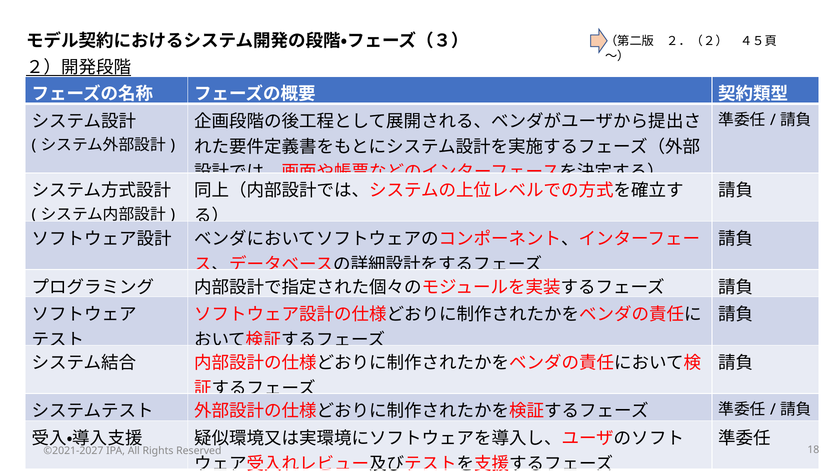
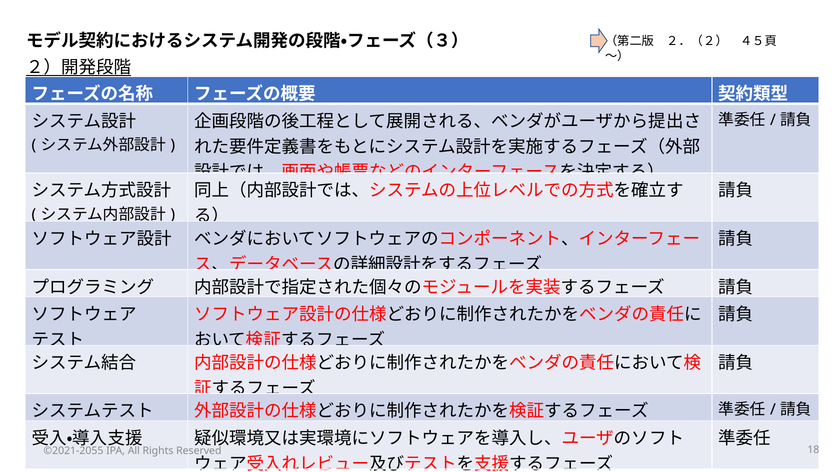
©2021-2027: ©2021-2027 -> ©2021-2055
